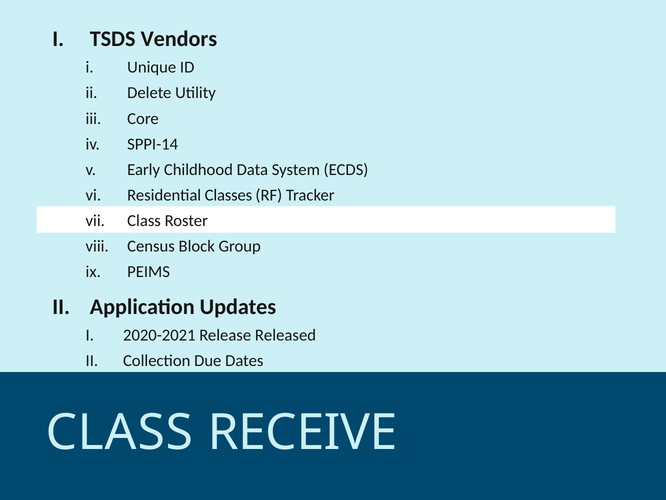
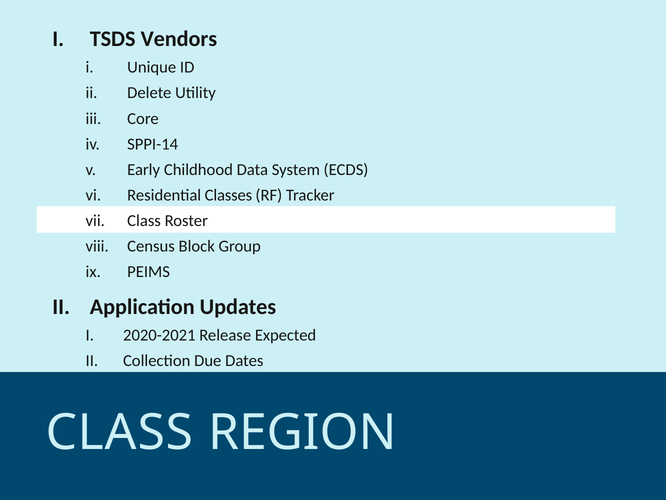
Released: Released -> Expected
RECEIVE: RECEIVE -> REGION
